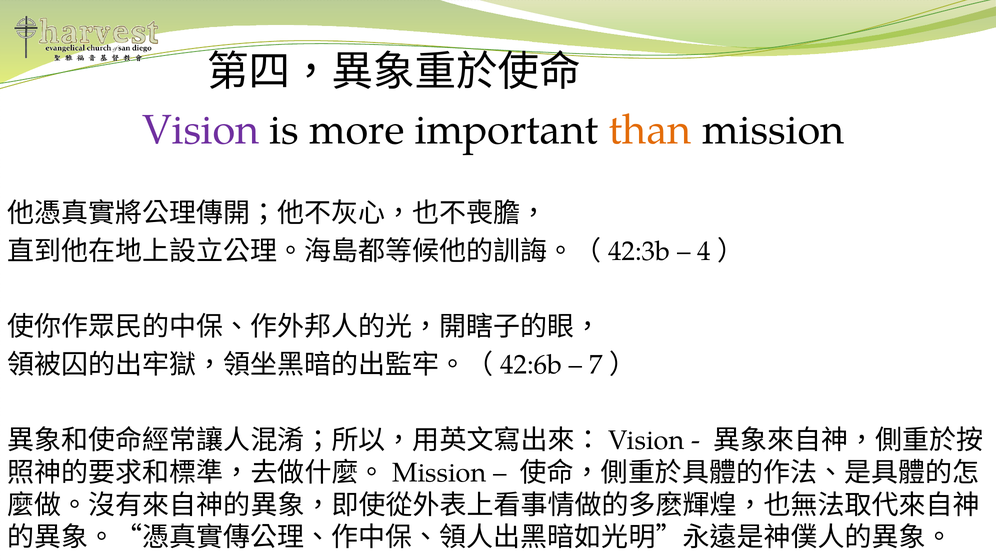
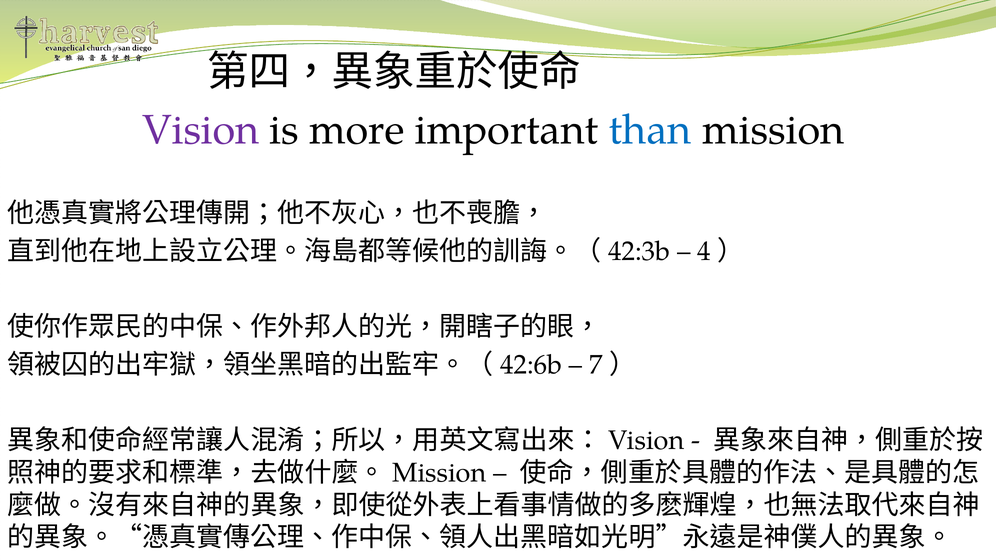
than colour: orange -> blue
